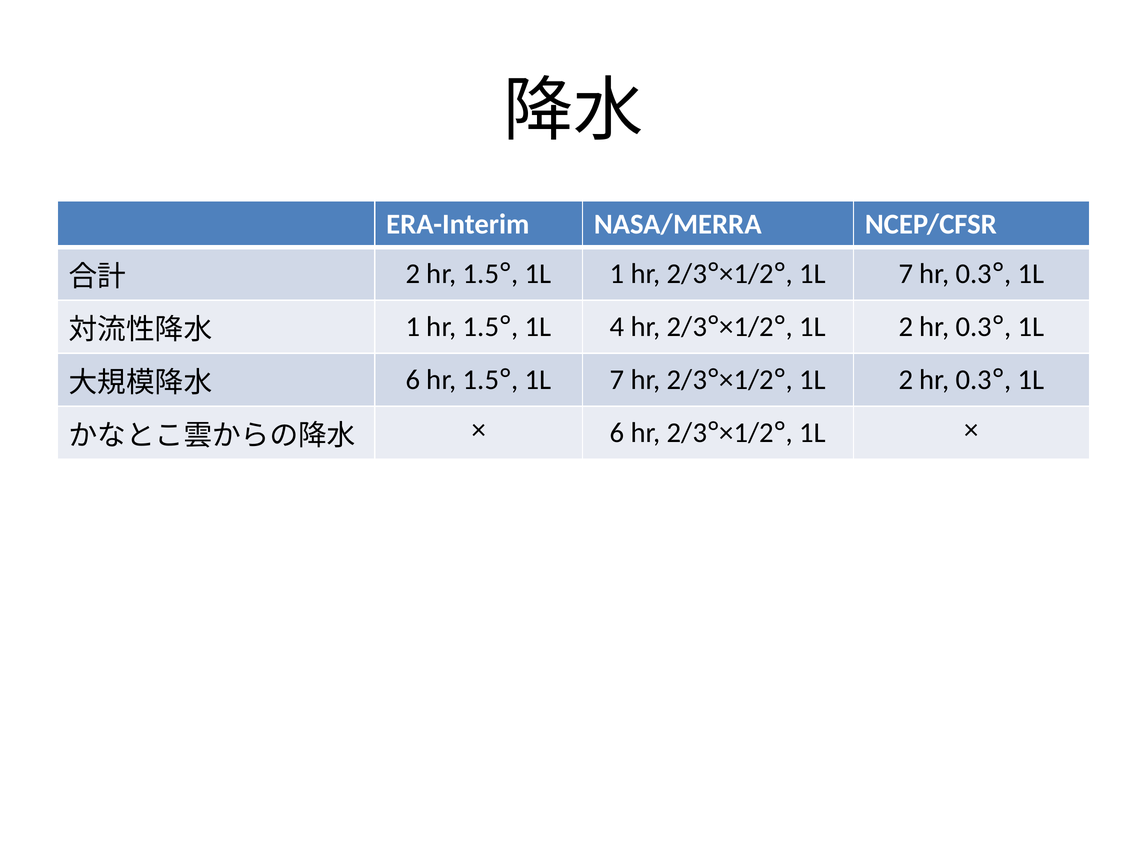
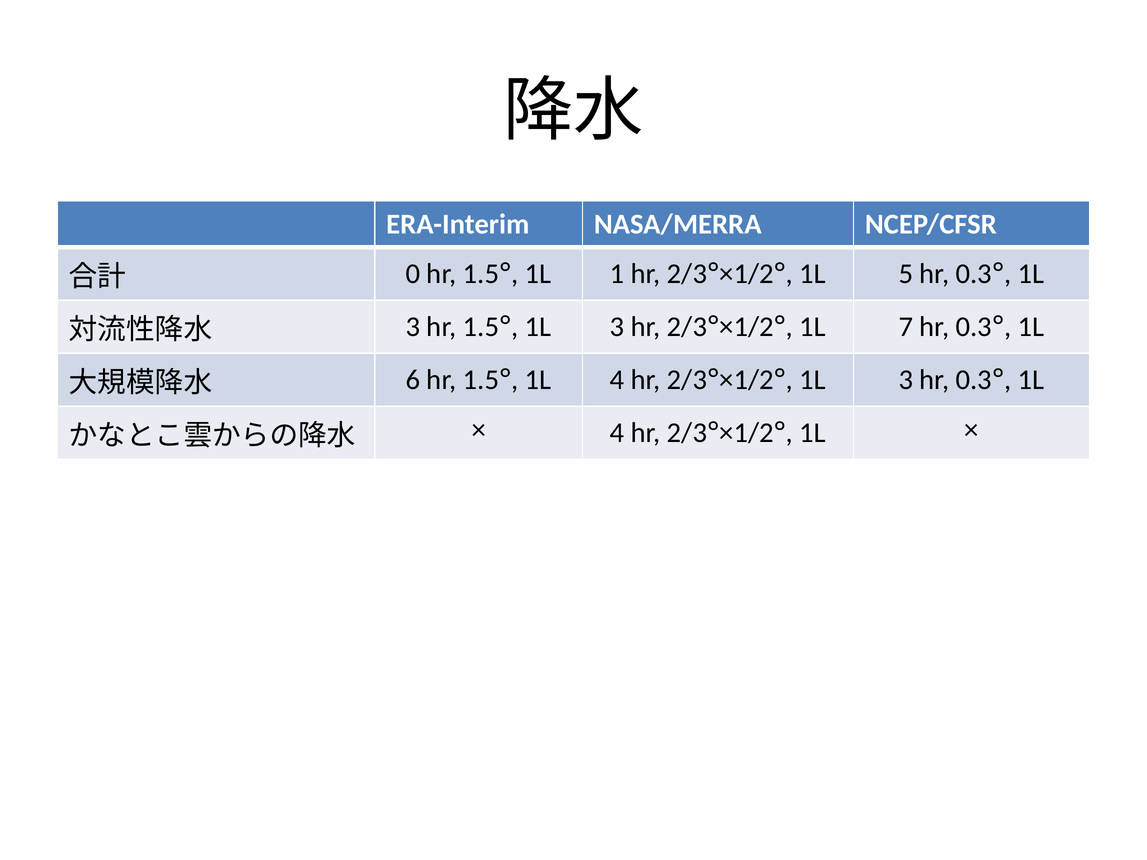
2 at (413, 274): 2 -> 0
7 at (906, 274): 7 -> 5
1 at (413, 327): 1 -> 3
4 at (617, 327): 4 -> 3
2 at (906, 327): 2 -> 7
7 at (617, 380): 7 -> 4
2 at (906, 380): 2 -> 3
6 at (617, 433): 6 -> 4
